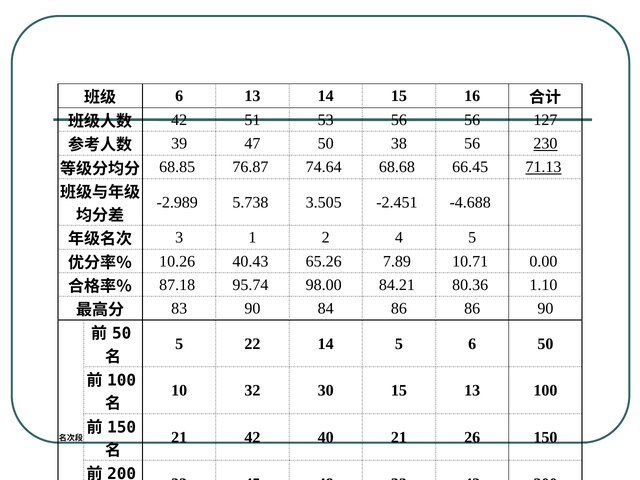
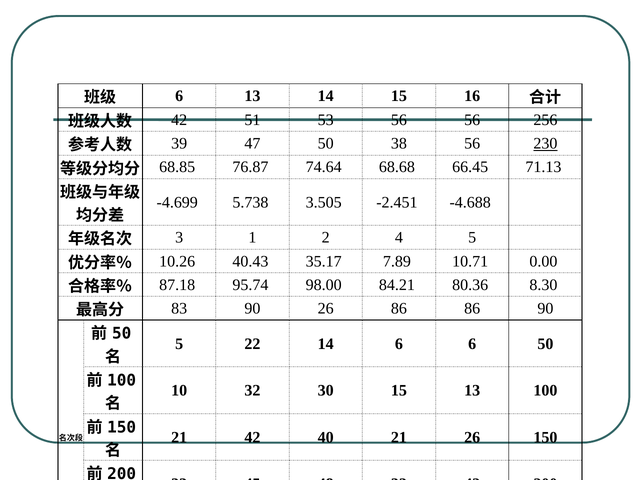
127: 127 -> 256
71.13 underline: present -> none
-2.989: -2.989 -> -4.699
65.26: 65.26 -> 35.17
1.10: 1.10 -> 8.30
90 84: 84 -> 26
14 5: 5 -> 6
